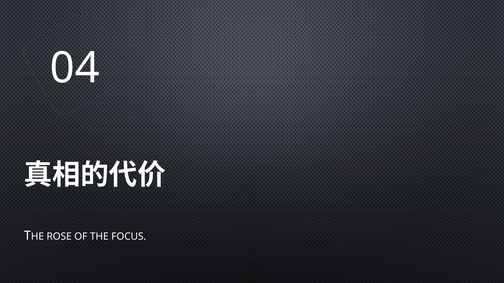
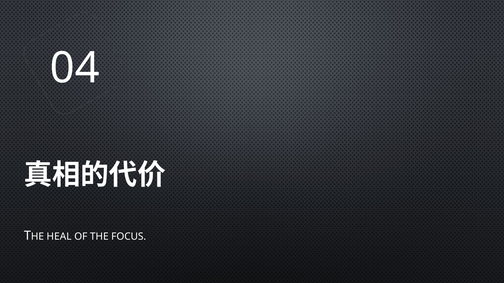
ROSE: ROSE -> HEAL
